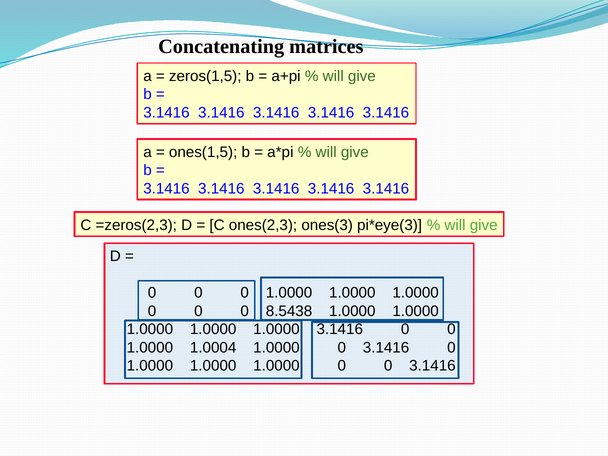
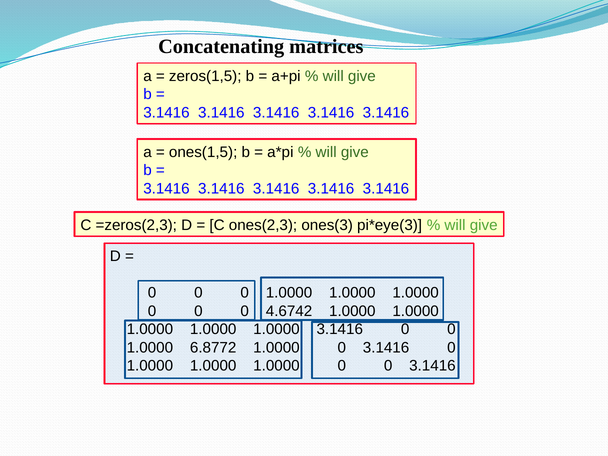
8.5438: 8.5438 -> 4.6742
1.0004: 1.0004 -> 6.8772
